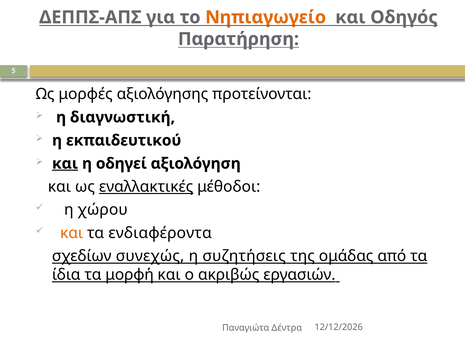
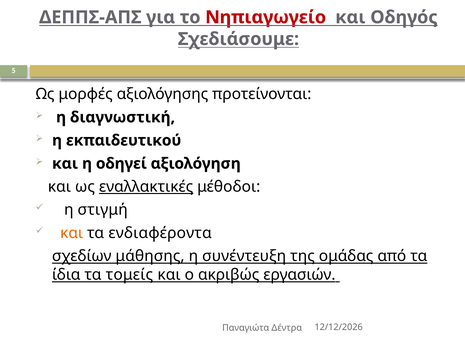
Νηπιαγωγείο colour: orange -> red
Παρατήρηση: Παρατήρηση -> Σχεδιάσουμε
και at (65, 163) underline: present -> none
χώρου: χώρου -> στιγμή
συνεχώς: συνεχώς -> μάθησης
συζητήσεις: συζητήσεις -> συνέντευξη
μορφή: μορφή -> τομείς
